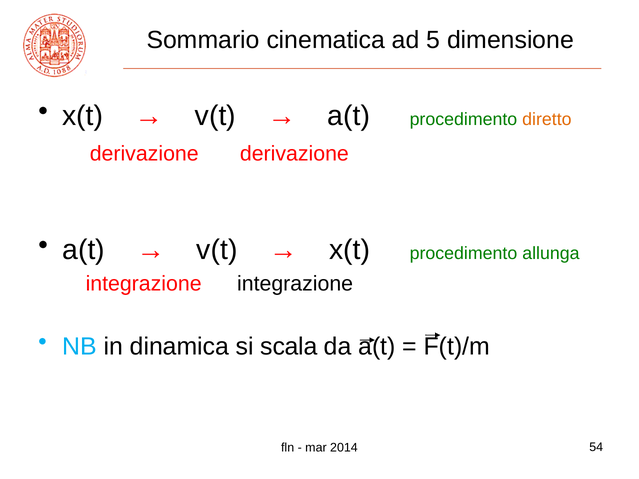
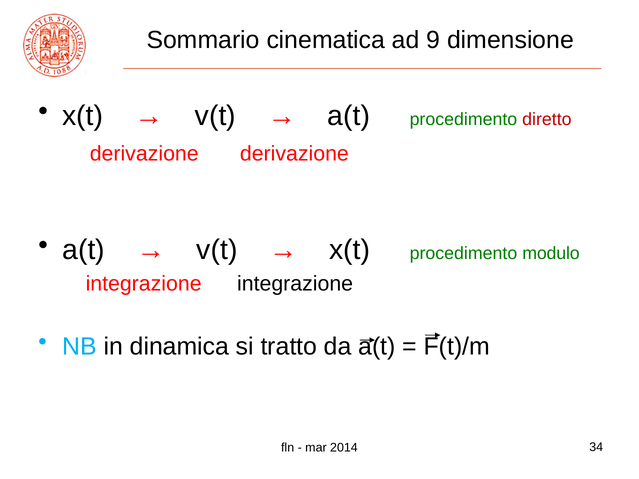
5: 5 -> 9
diretto colour: orange -> red
allunga: allunga -> modulo
scala: scala -> tratto
54: 54 -> 34
